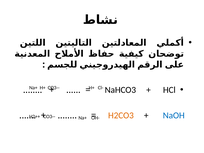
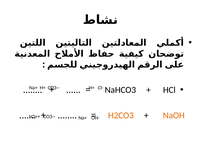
NaOH colour: blue -> orange
